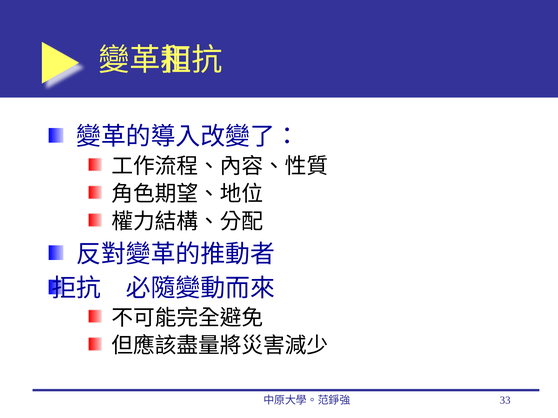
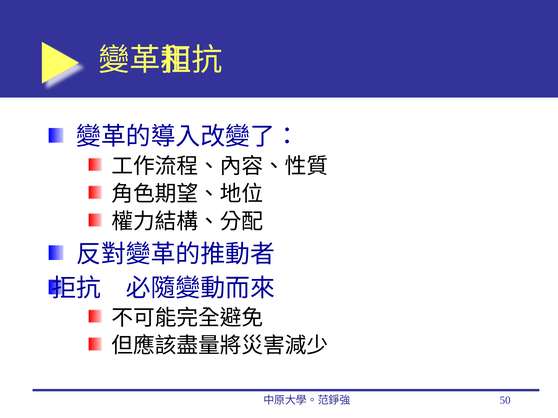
33: 33 -> 50
